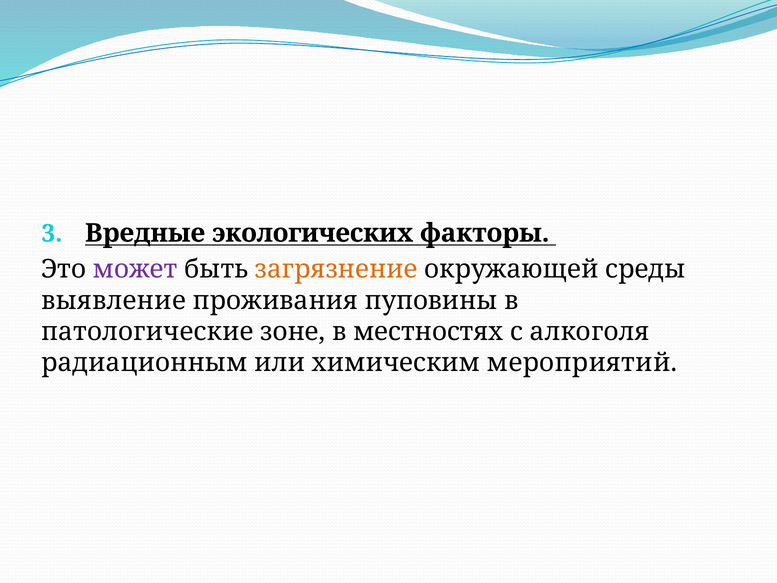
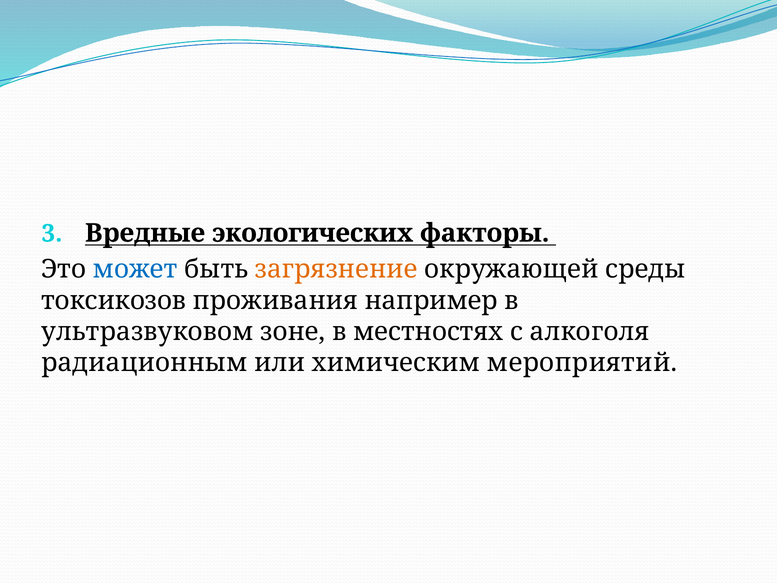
может colour: purple -> blue
выявление: выявление -> токсикозов
пуповины: пуповины -> например
патологические: патологические -> ультразвуковом
